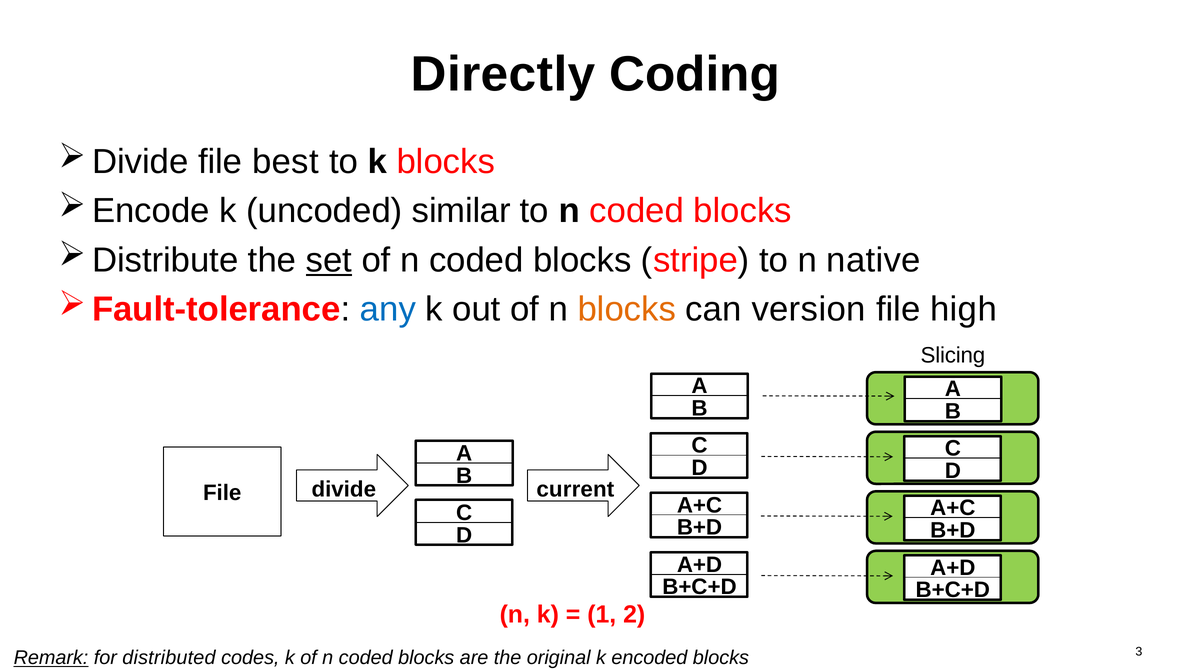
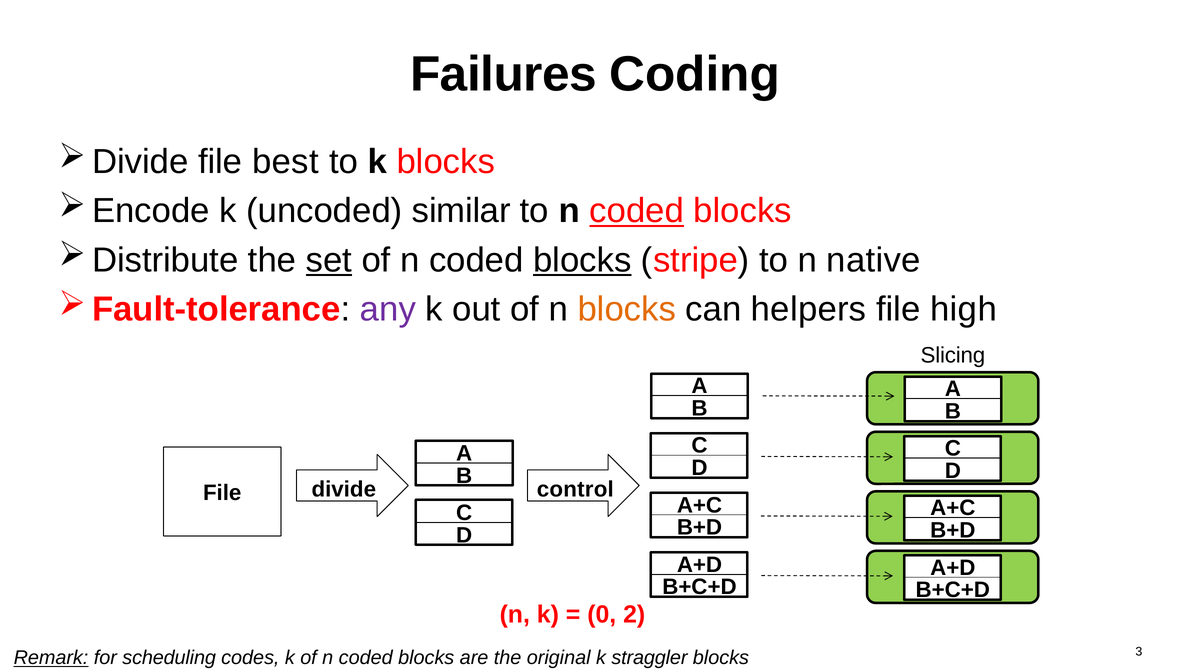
Directly: Directly -> Failures
coded at (637, 211) underline: none -> present
blocks at (582, 260) underline: none -> present
any colour: blue -> purple
version: version -> helpers
current: current -> control
1: 1 -> 0
distributed: distributed -> scheduling
encoded: encoded -> straggler
